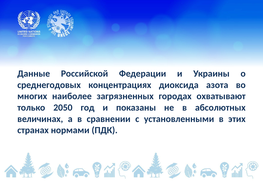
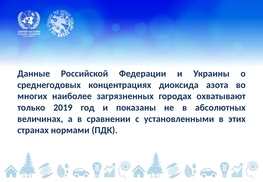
2050: 2050 -> 2019
